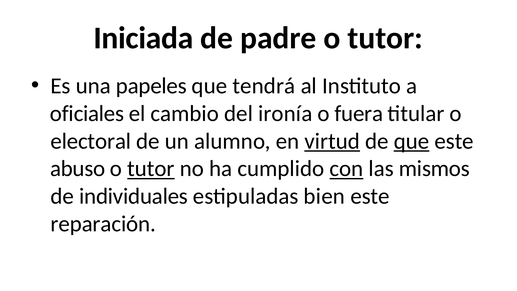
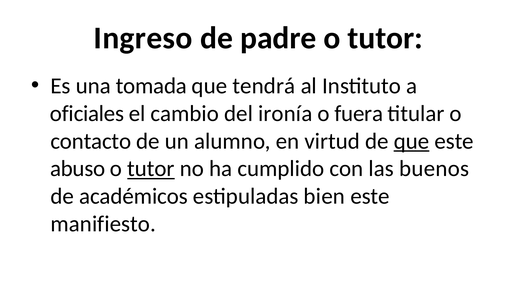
Iniciada: Iniciada -> Ingreso
papeles: papeles -> tomada
electoral: electoral -> contacto
virtud underline: present -> none
con underline: present -> none
mismos: mismos -> buenos
individuales: individuales -> académicos
reparación: reparación -> manifiesto
